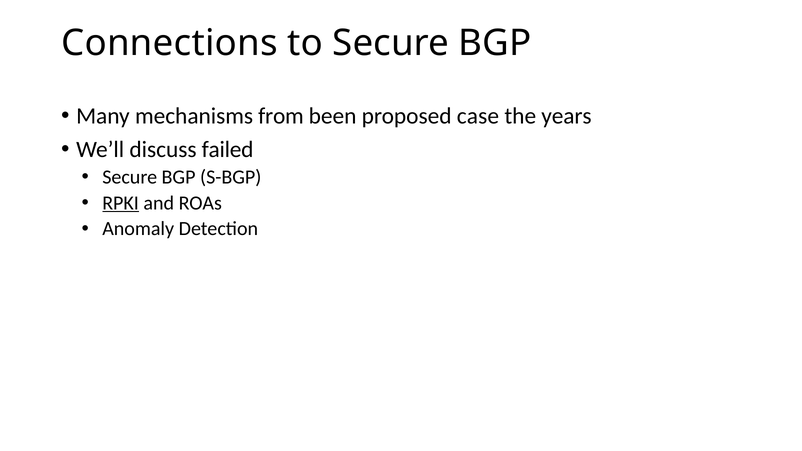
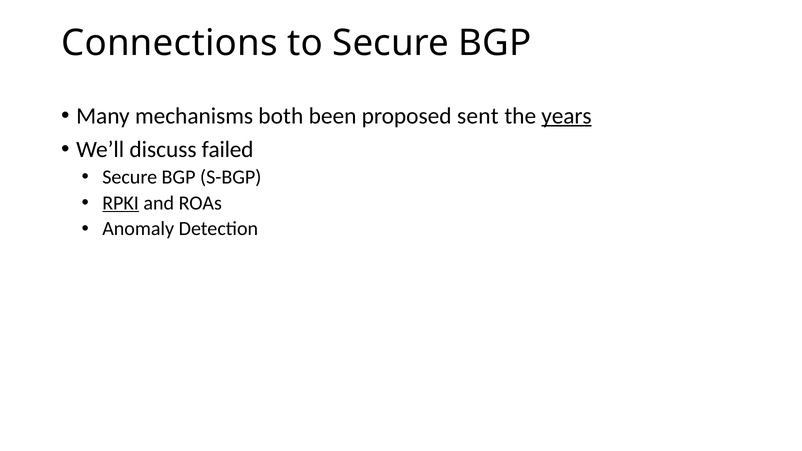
from: from -> both
case: case -> sent
years underline: none -> present
